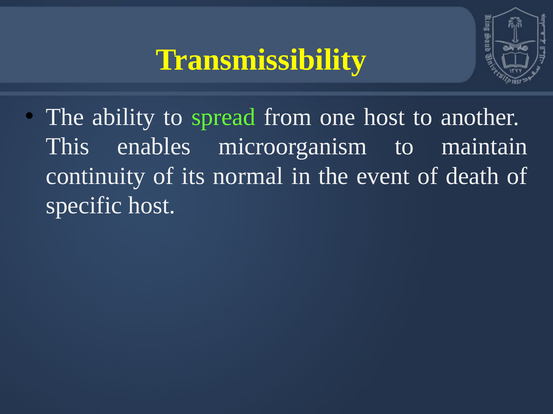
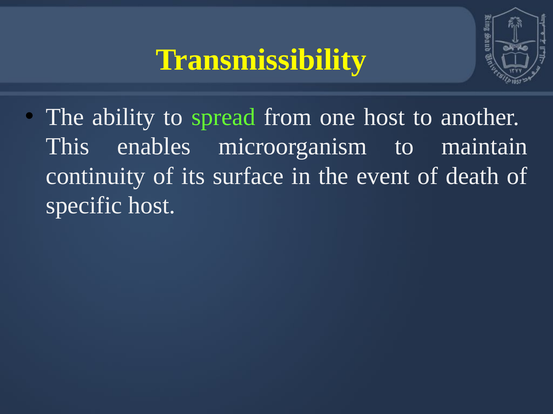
normal: normal -> surface
